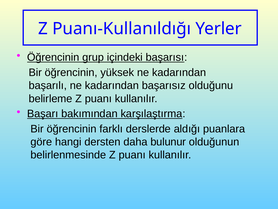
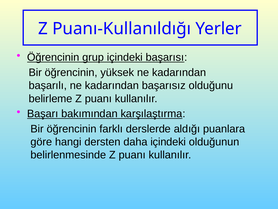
daha bulunur: bulunur -> içindeki
